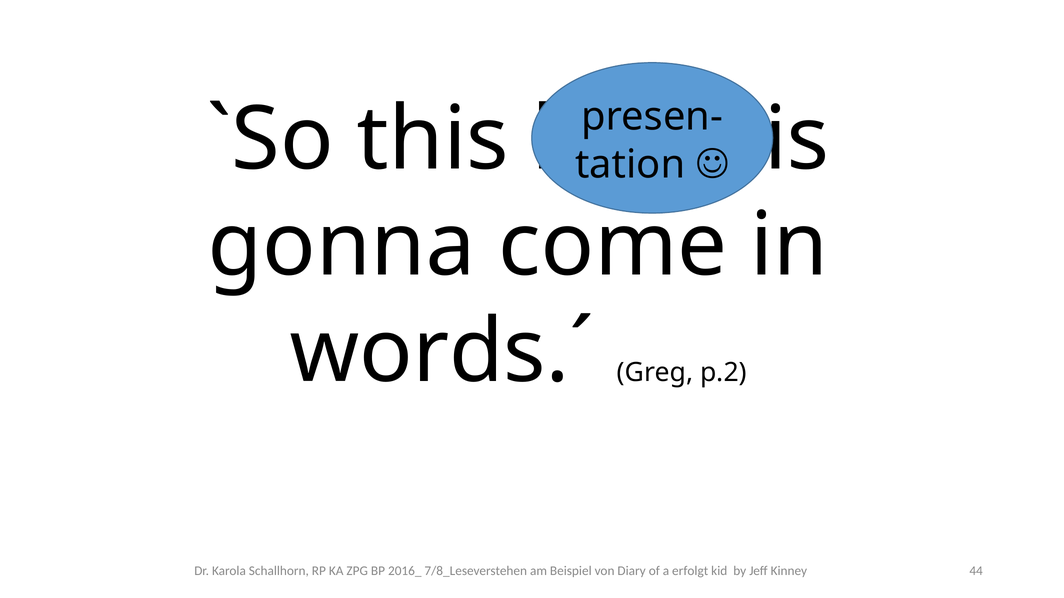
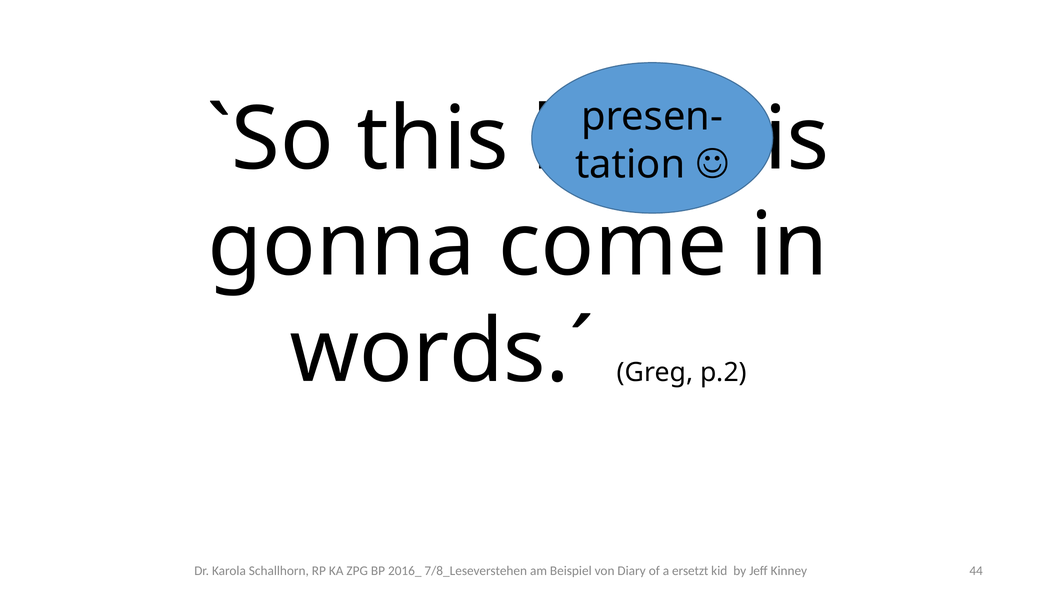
erfolgt: erfolgt -> ersetzt
